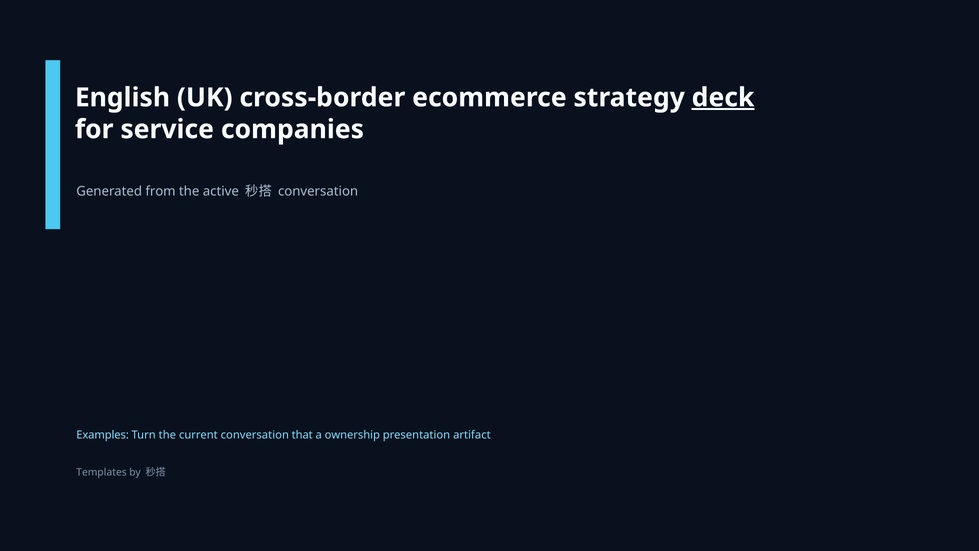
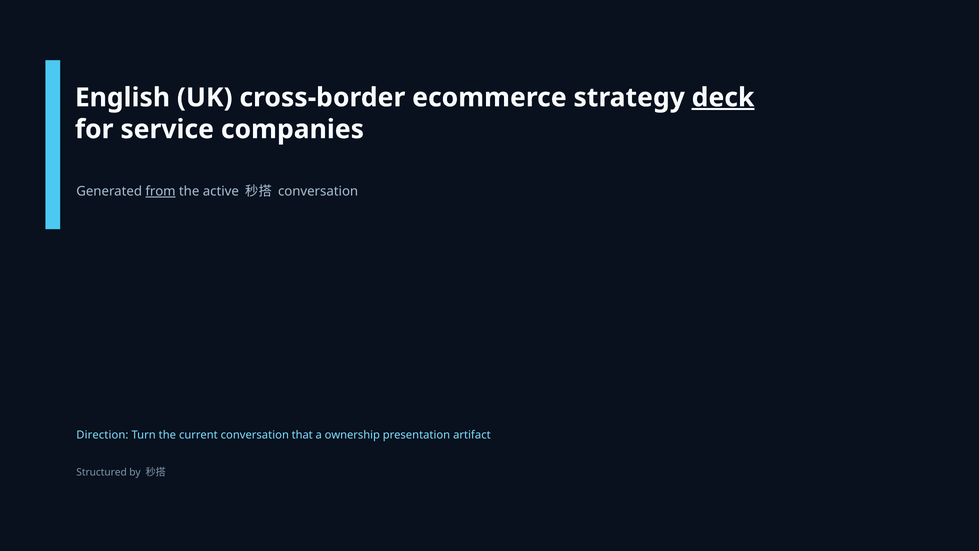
from underline: none -> present
Examples: Examples -> Direction
Templates: Templates -> Structured
